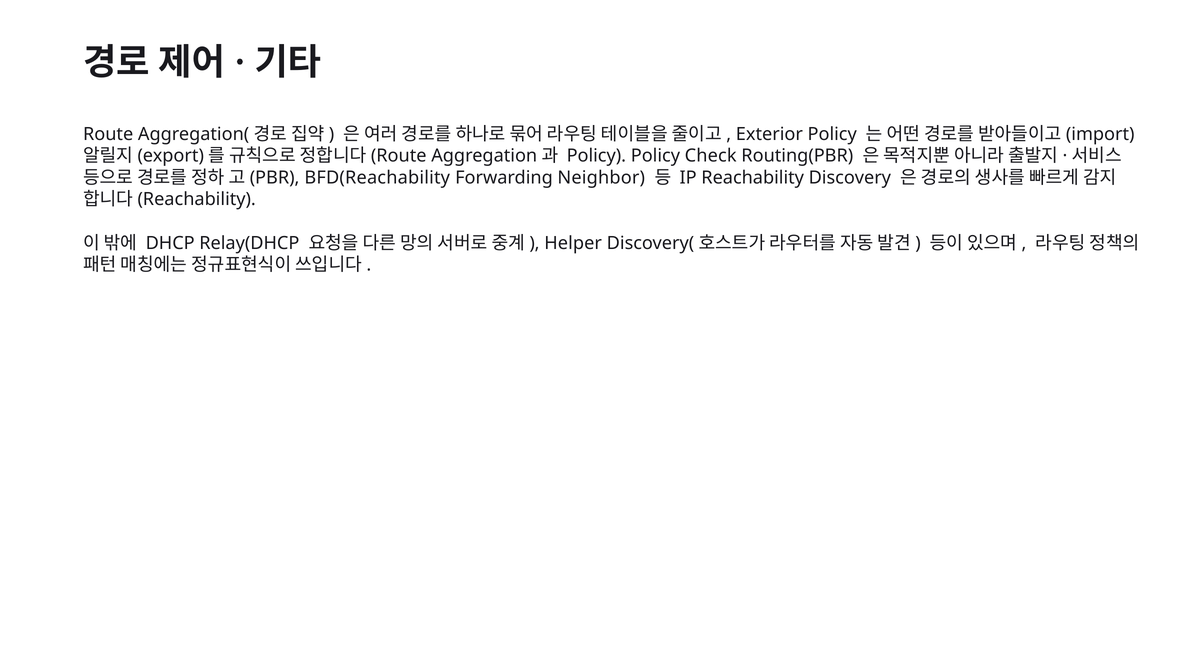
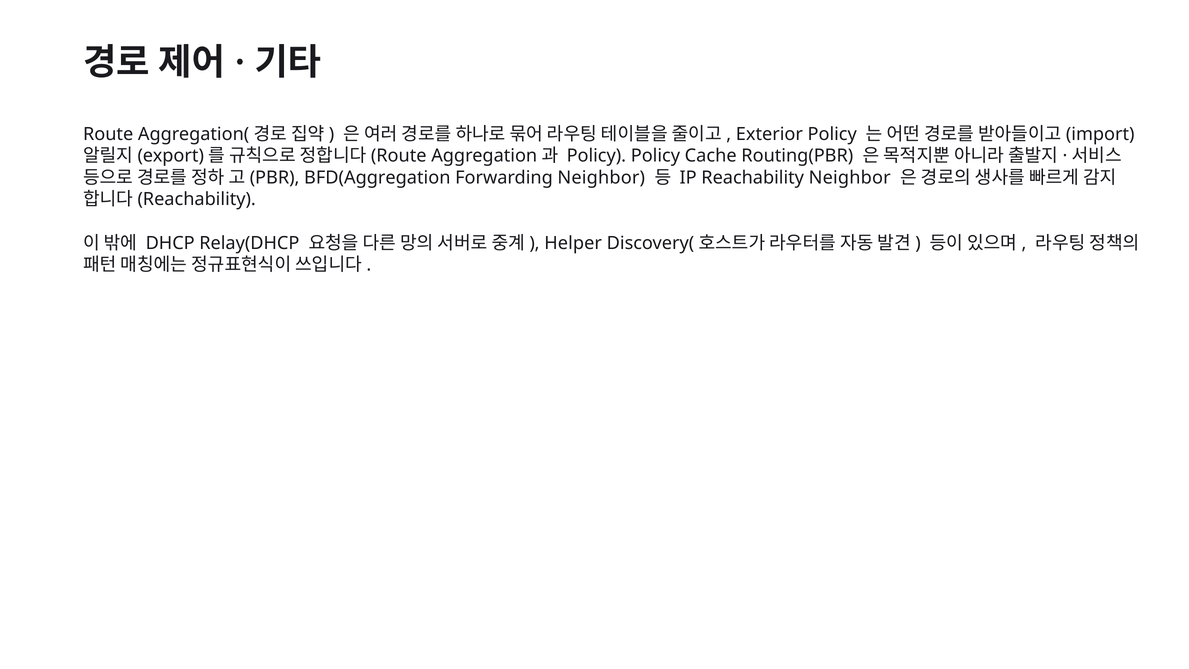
Check: Check -> Cache
BFD(Reachability: BFD(Reachability -> BFD(Aggregation
Reachability Discovery: Discovery -> Neighbor
